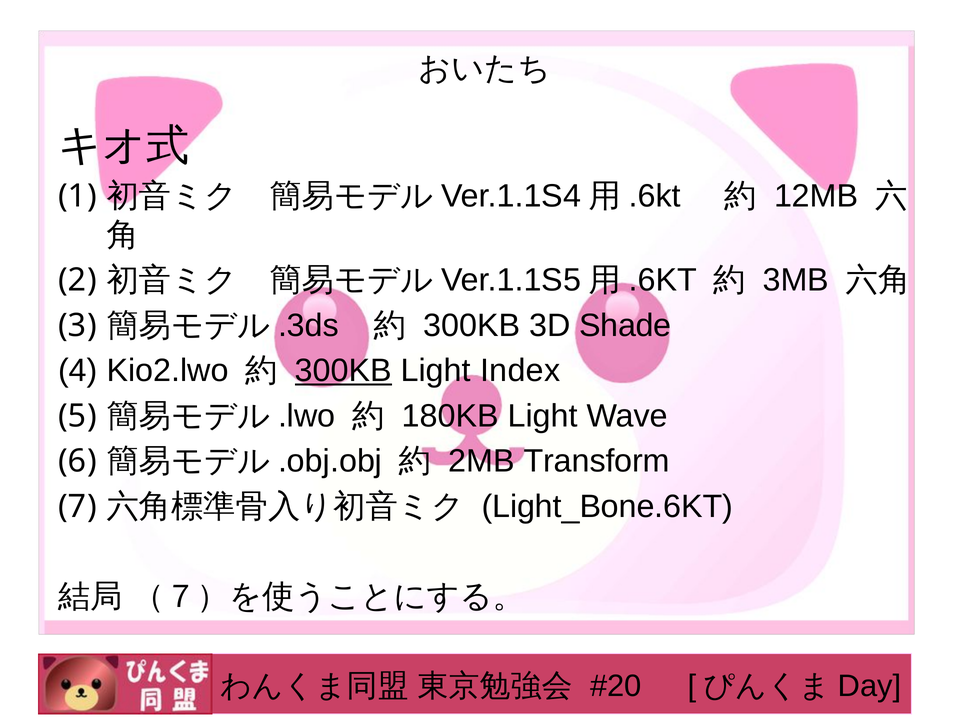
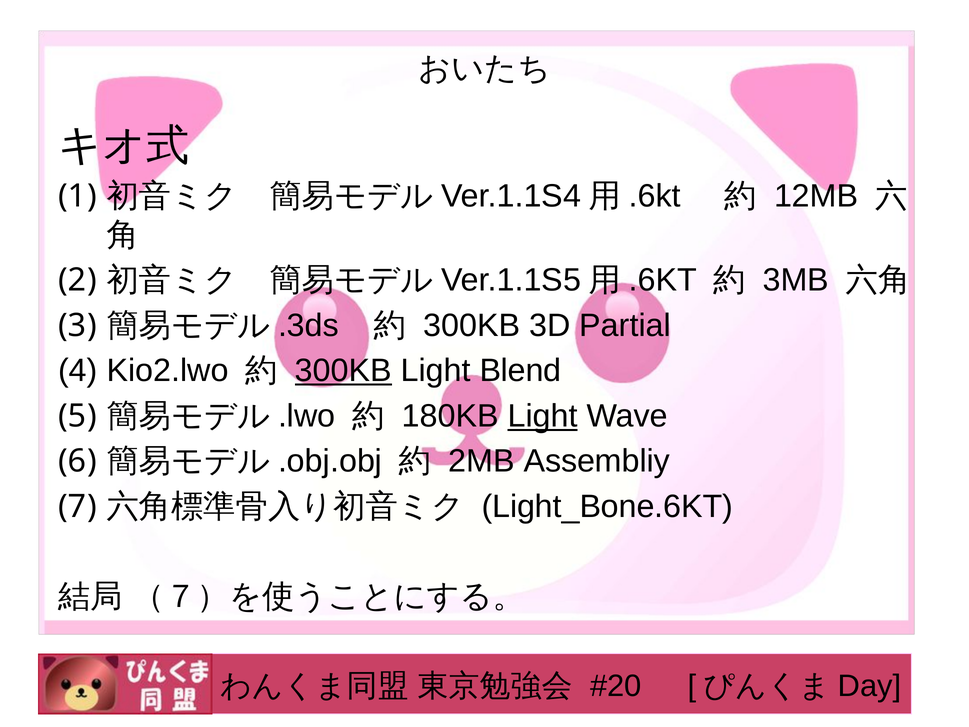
Shade: Shade -> Partial
Index: Index -> Blend
Light at (543, 416) underline: none -> present
Transform: Transform -> Assembliy
